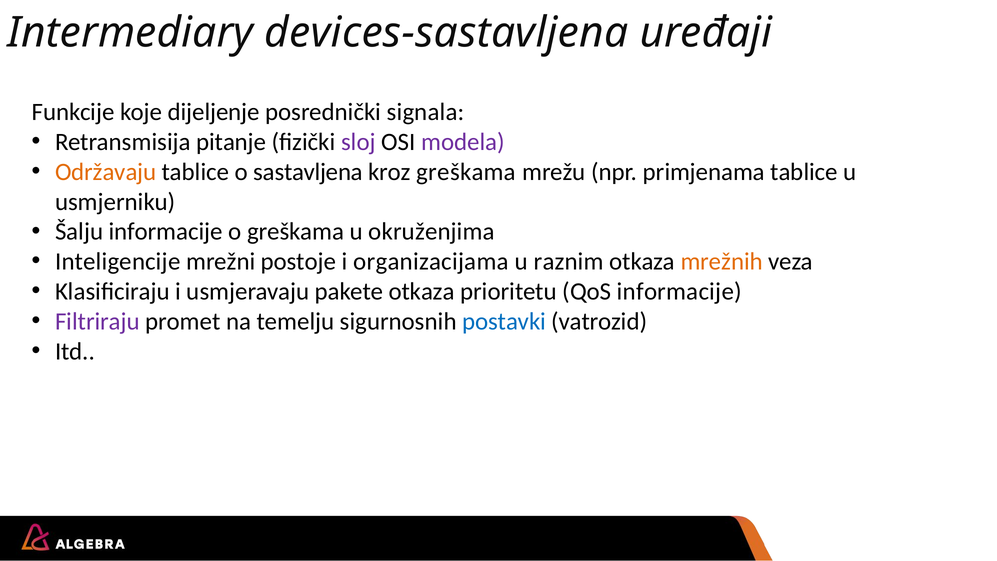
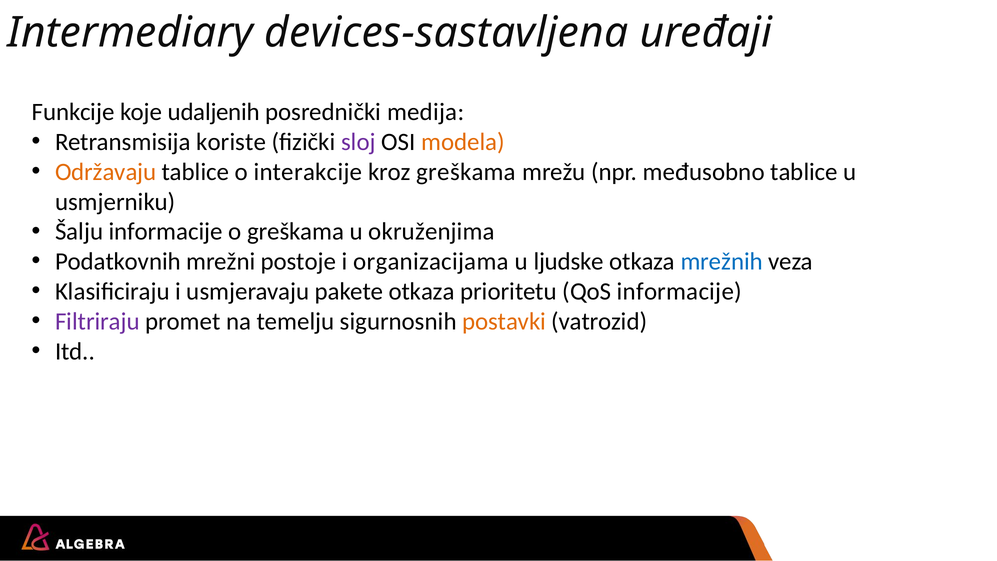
dijeljenje: dijeljenje -> udaljenih
signala: signala -> medija
pitanje: pitanje -> koriste
modela colour: purple -> orange
sastavljena: sastavljena -> interakcije
primjenama: primjenama -> međusobno
Inteligencije: Inteligencije -> Podatkovnih
raznim: raznim -> ljudske
mrežnih colour: orange -> blue
postavki colour: blue -> orange
